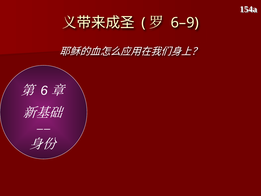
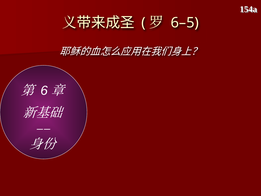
6–9: 6–9 -> 6–5
